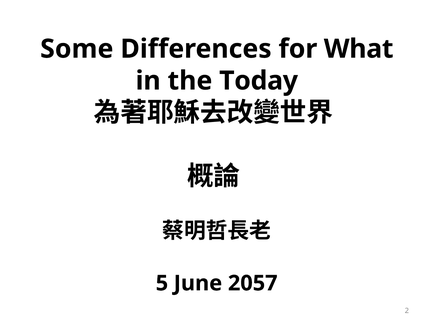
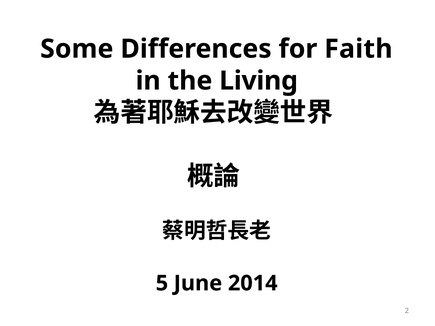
What: What -> Faith
Today: Today -> Living
2057: 2057 -> 2014
